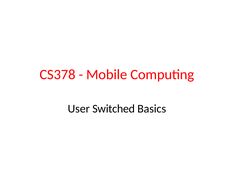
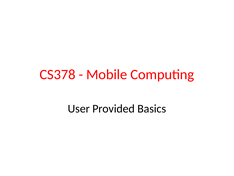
Switched: Switched -> Provided
